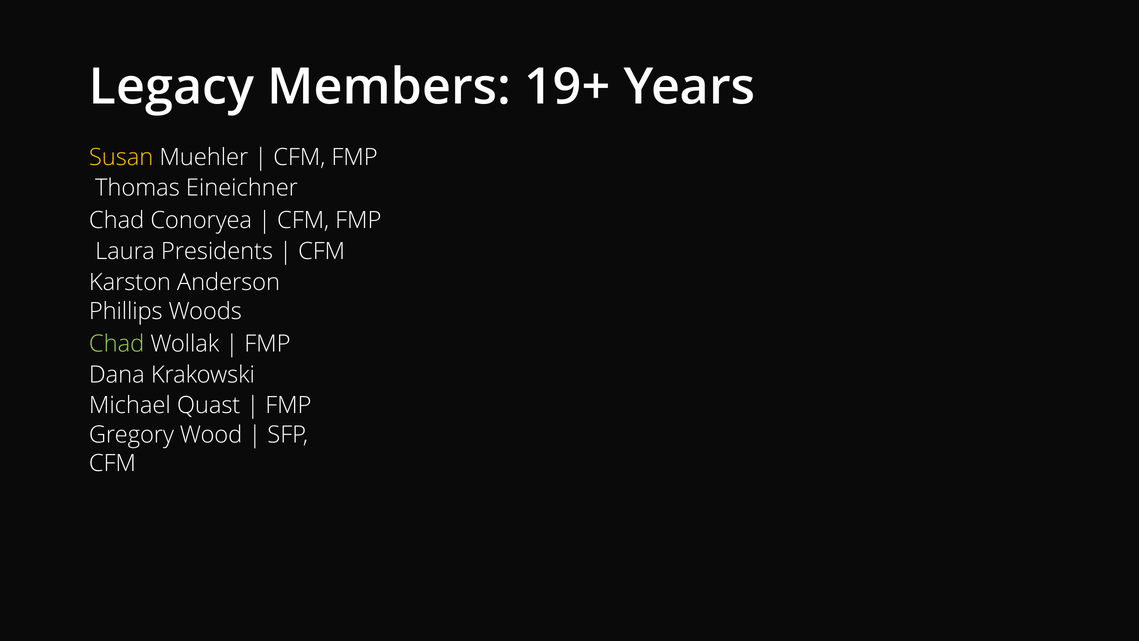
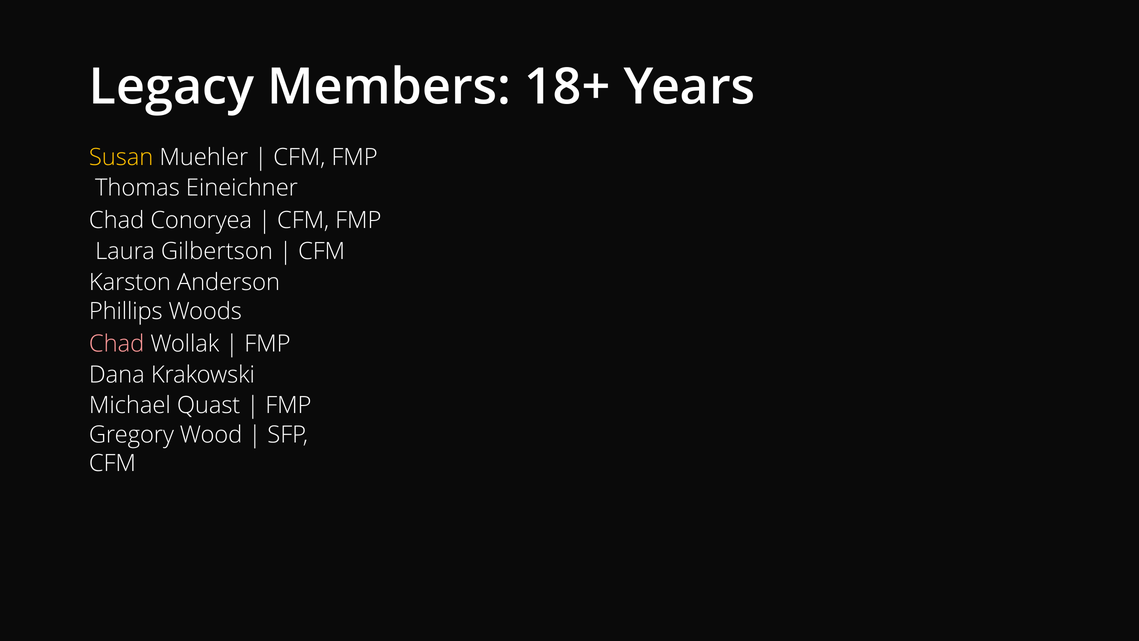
19+: 19+ -> 18+
Presidents: Presidents -> Gilbertson
Chad at (117, 344) colour: light green -> pink
